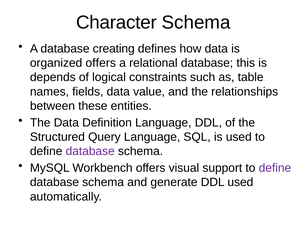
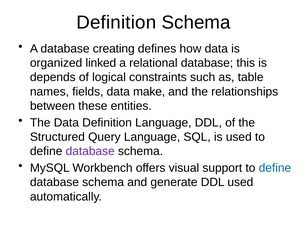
Character at (116, 23): Character -> Definition
organized offers: offers -> linked
value: value -> make
define at (275, 168) colour: purple -> blue
